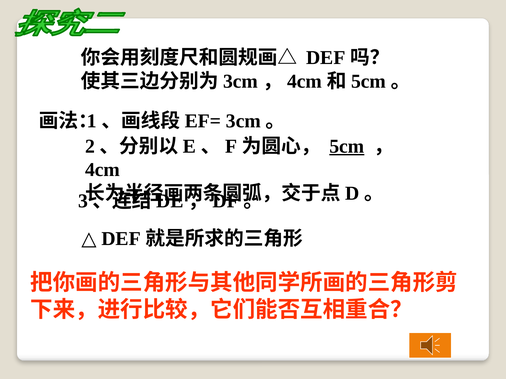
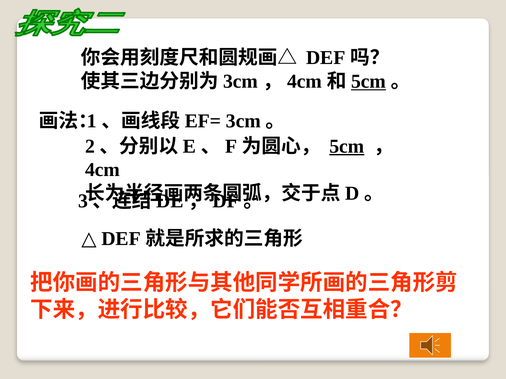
5cm at (369, 81) underline: none -> present
